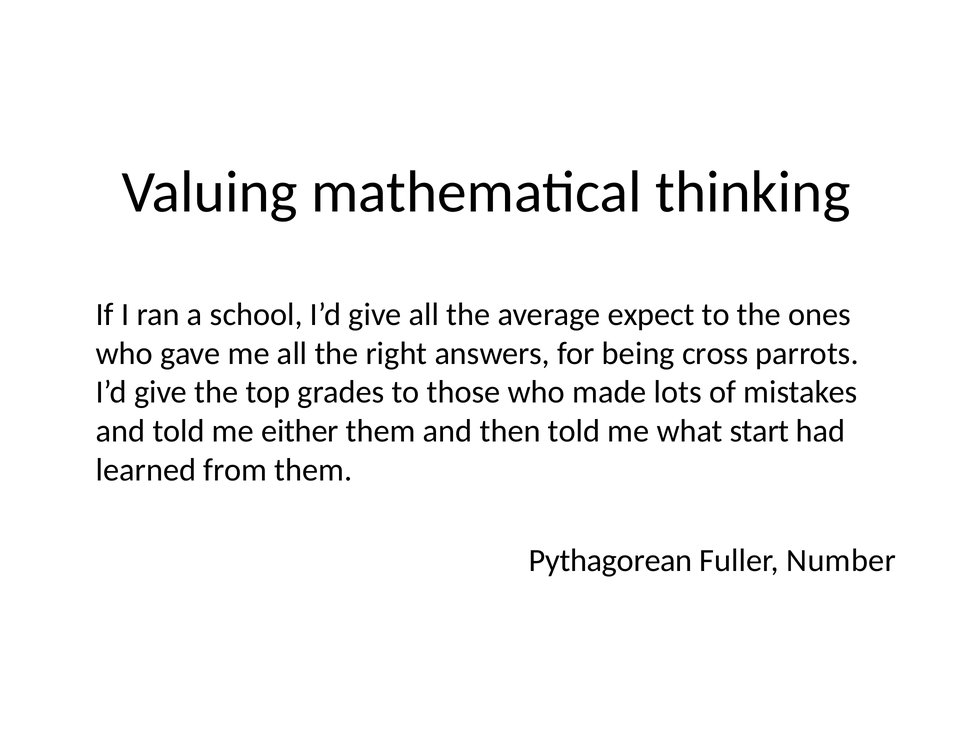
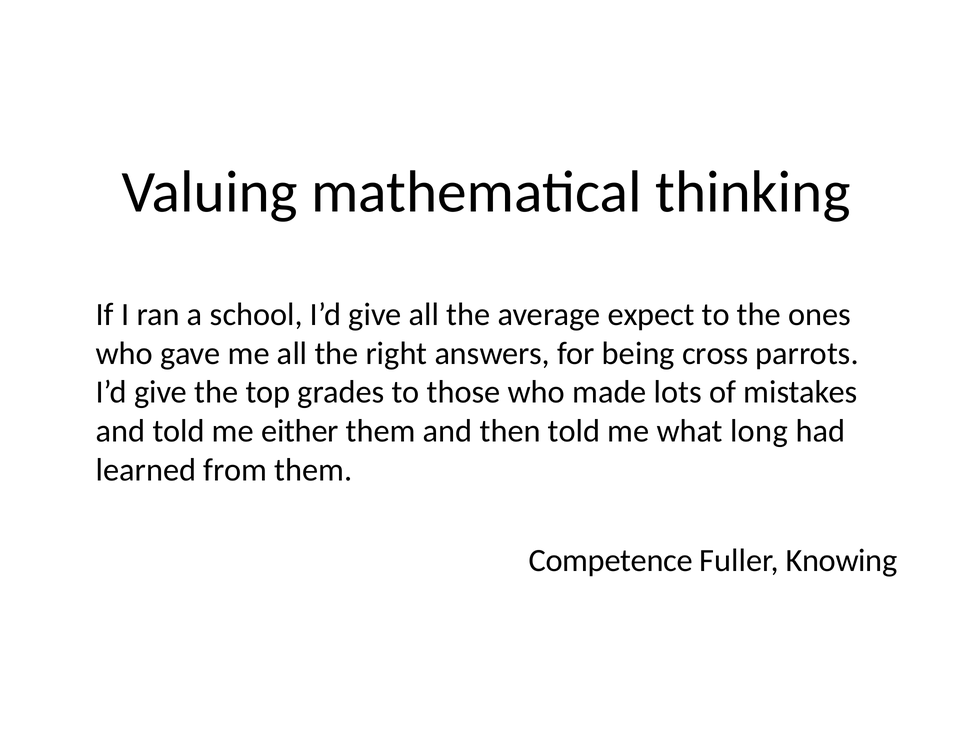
start: start -> long
Pythagorean: Pythagorean -> Competence
Number: Number -> Knowing
